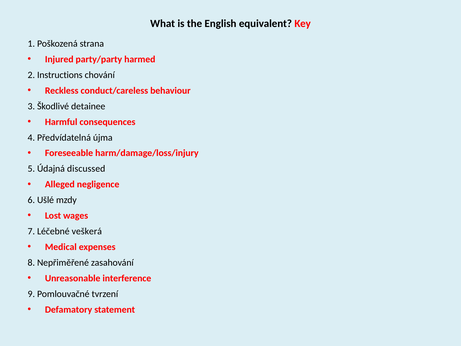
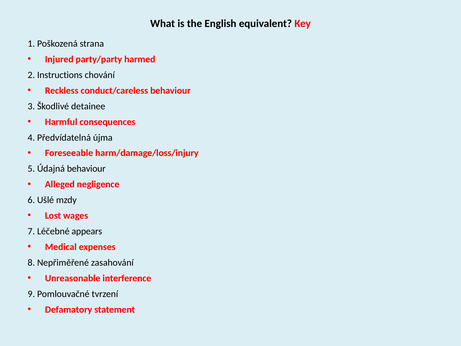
Údajná discussed: discussed -> behaviour
veškerá: veškerá -> appears
